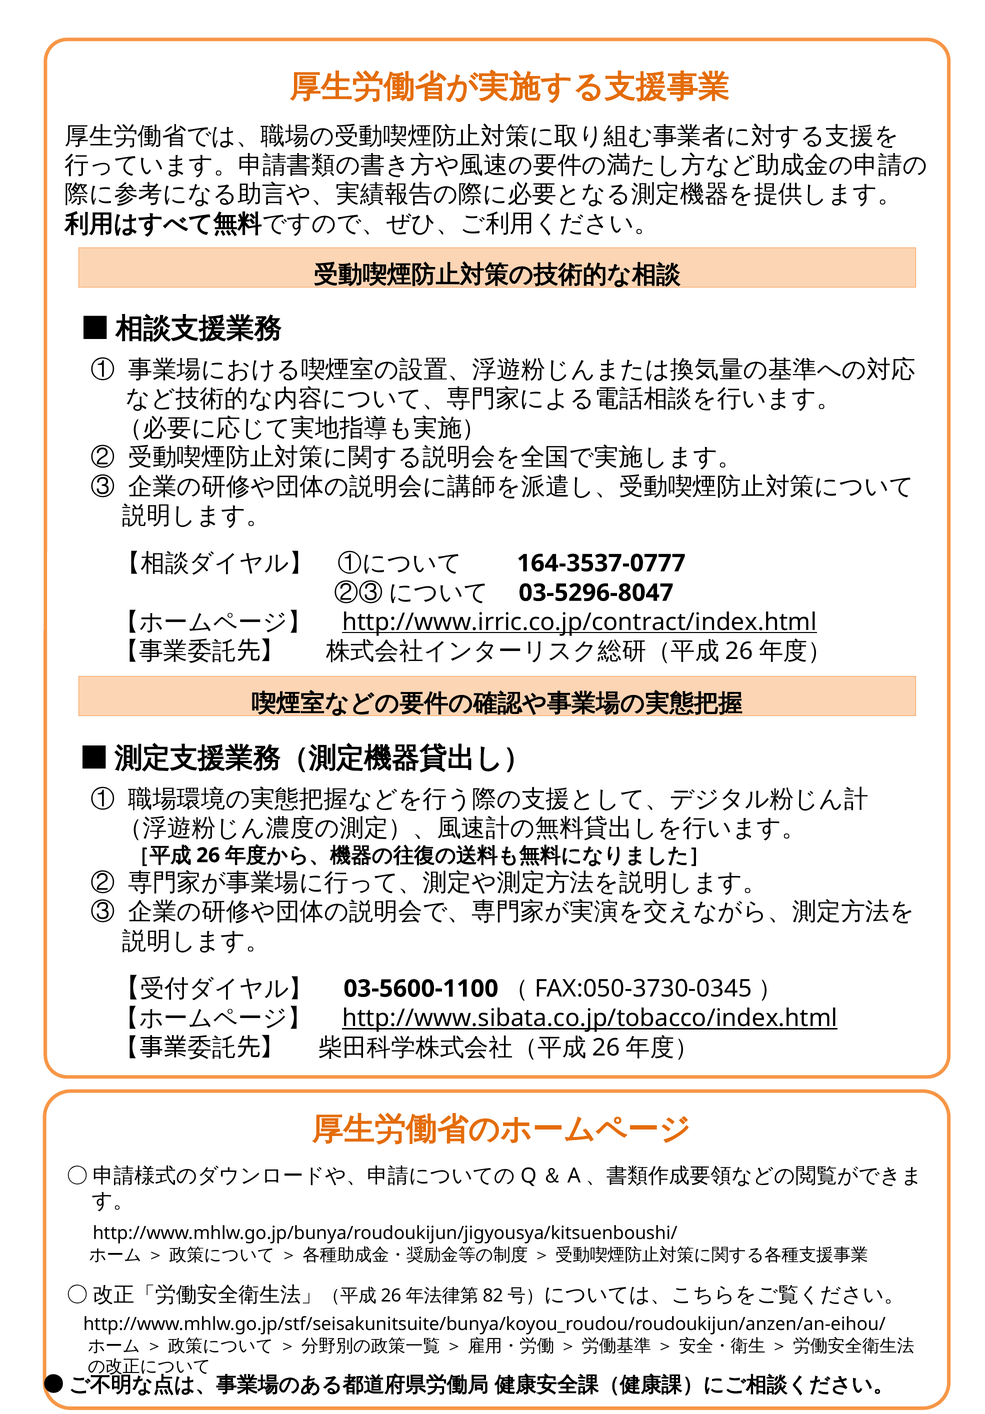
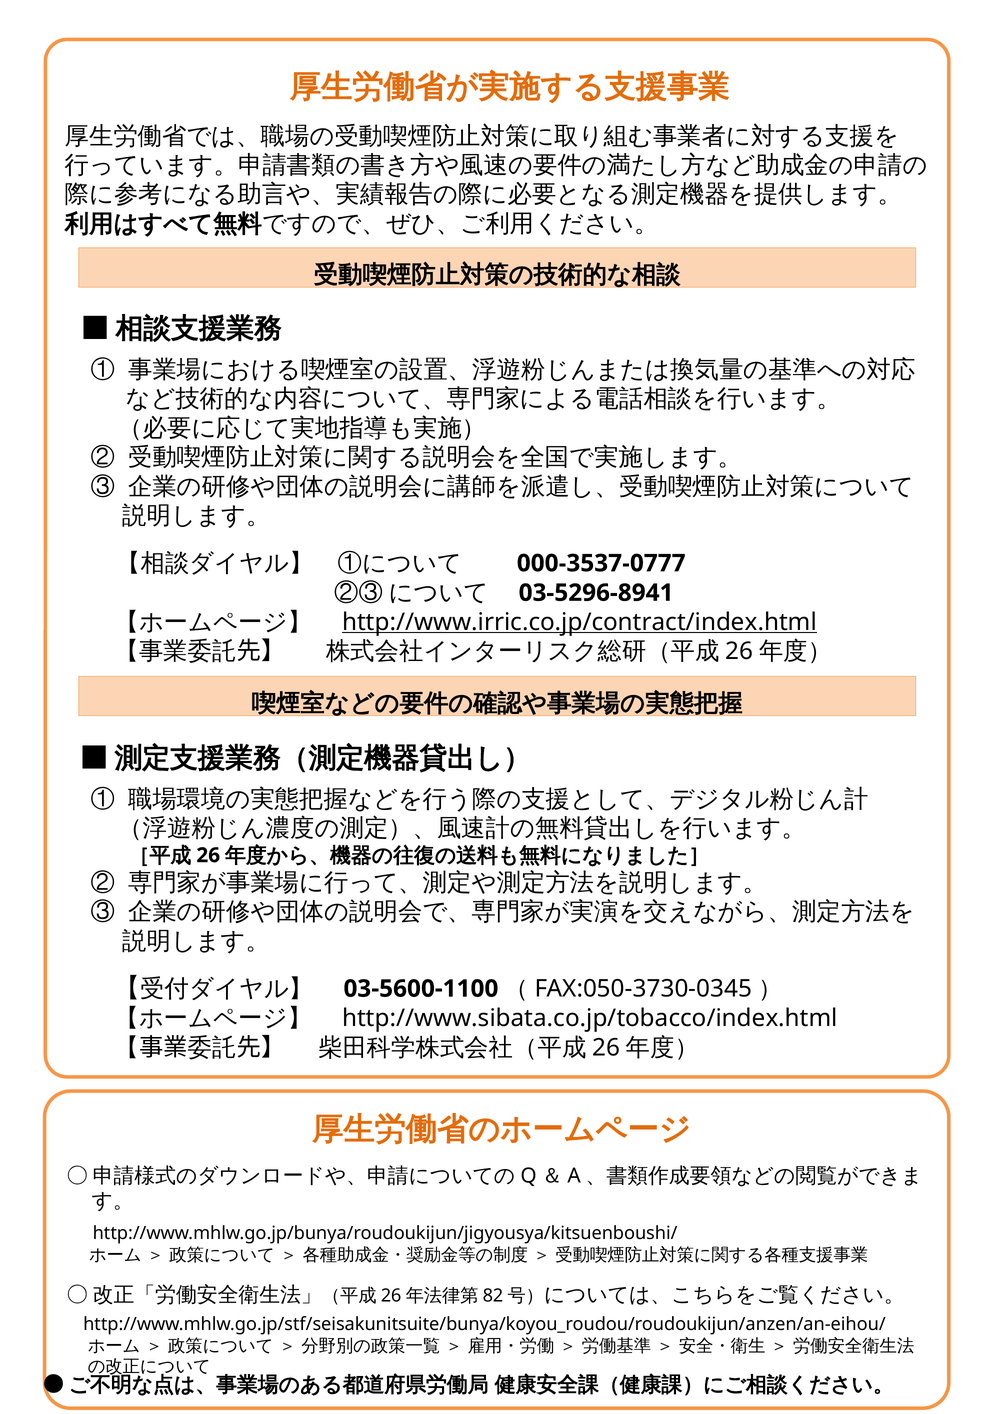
164-3537-0777: 164-3537-0777 -> 000-3537-0777
03-5296-8047: 03-5296-8047 -> 03-5296-8941
http://www.sibata.co.jp/tobacco/index.html underline: present -> none
